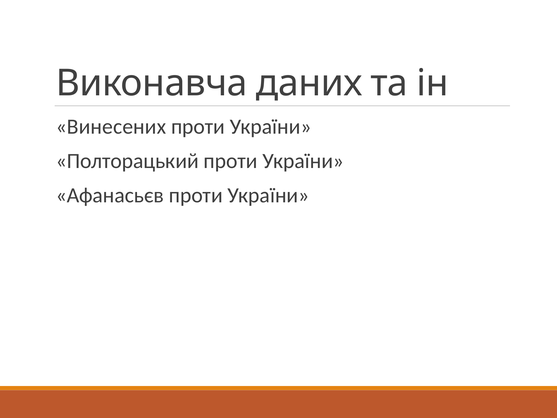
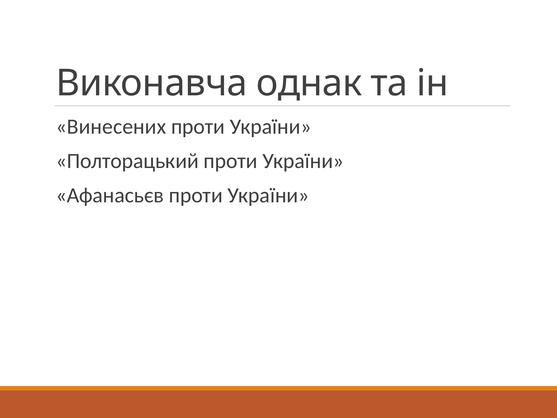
даних: даних -> однак
